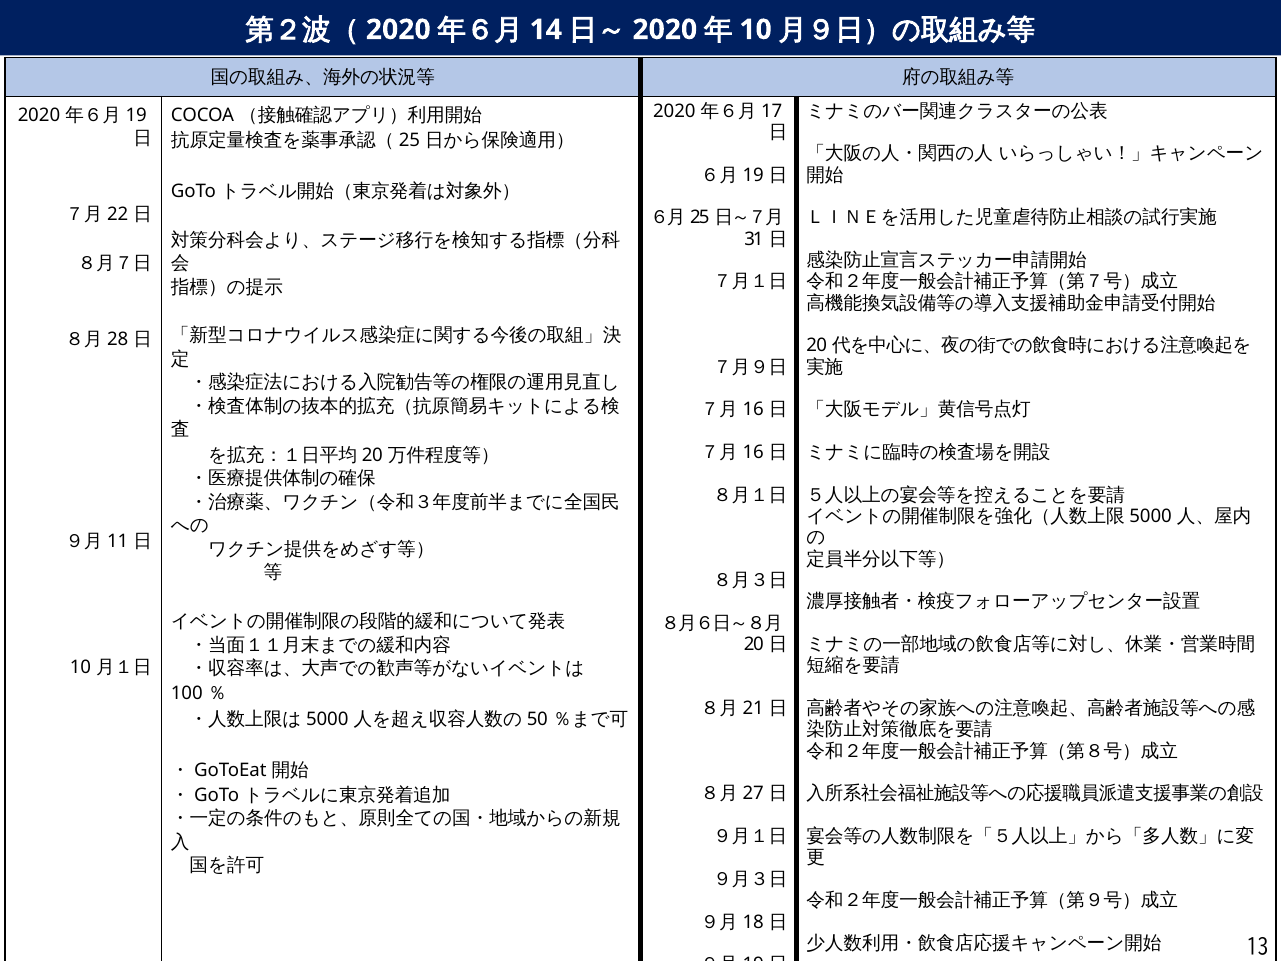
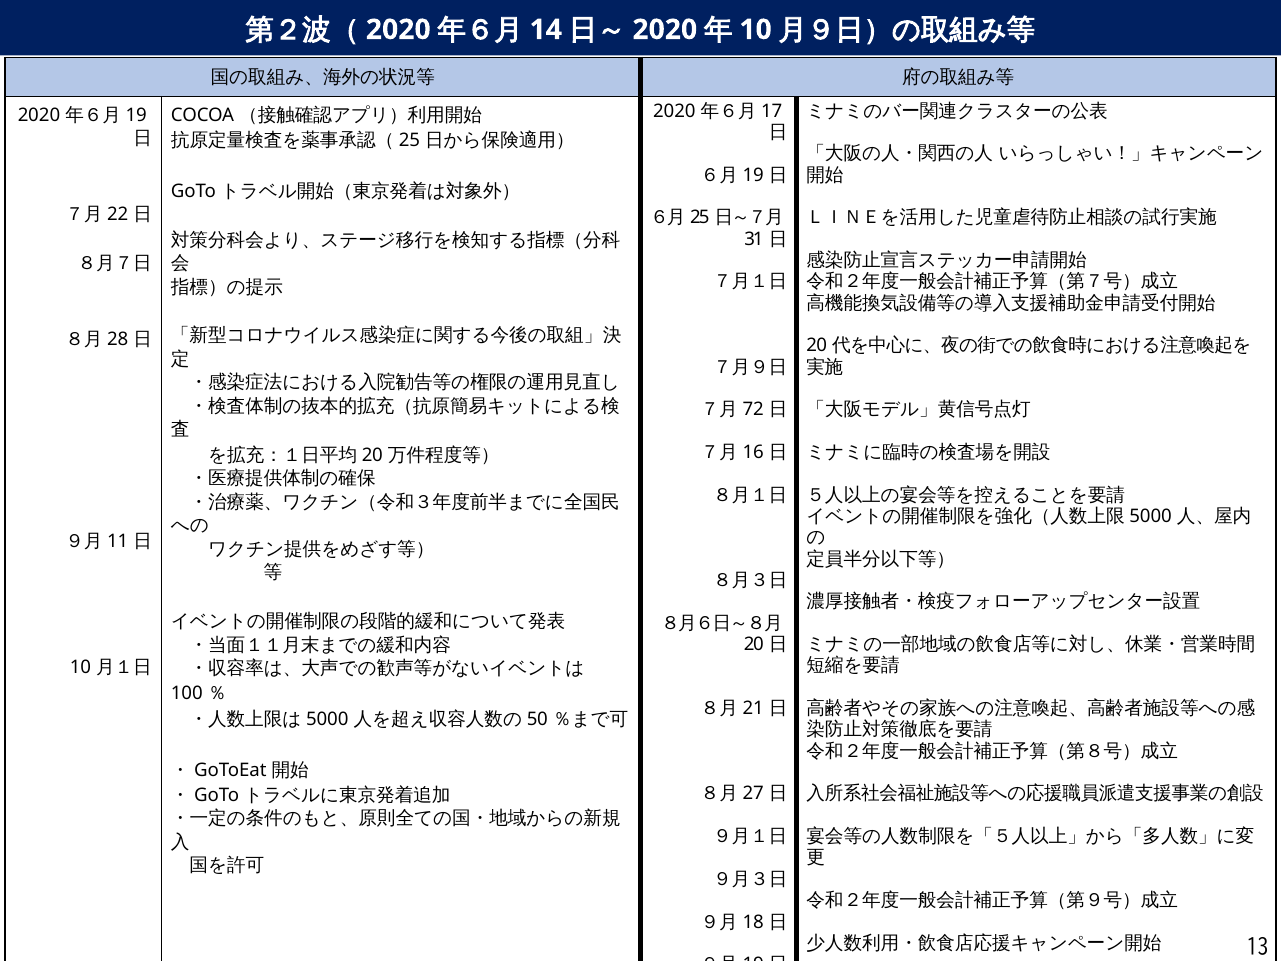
16 at (753, 410): 16 -> 72
